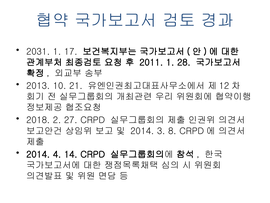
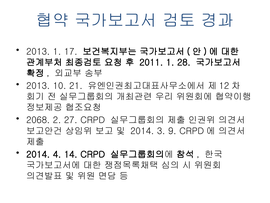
2031 at (38, 52): 2031 -> 2013
2018: 2018 -> 2068
8: 8 -> 9
